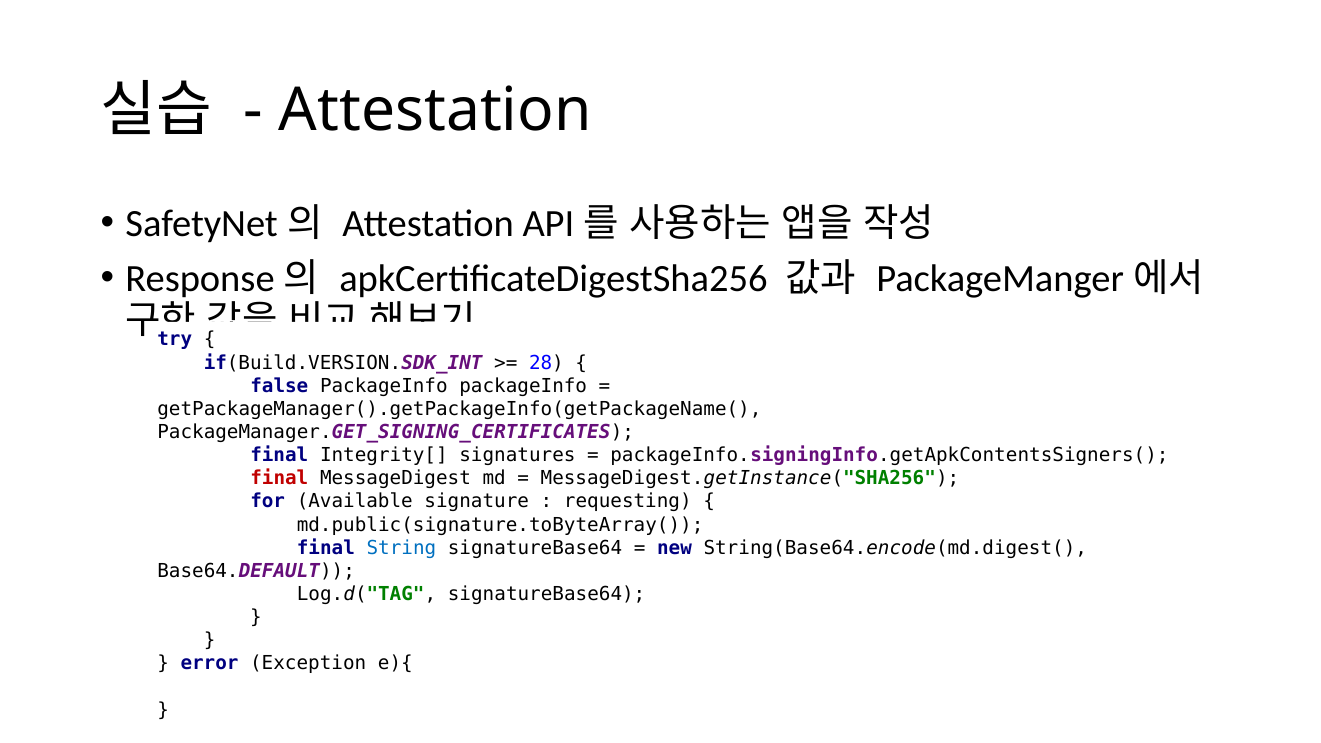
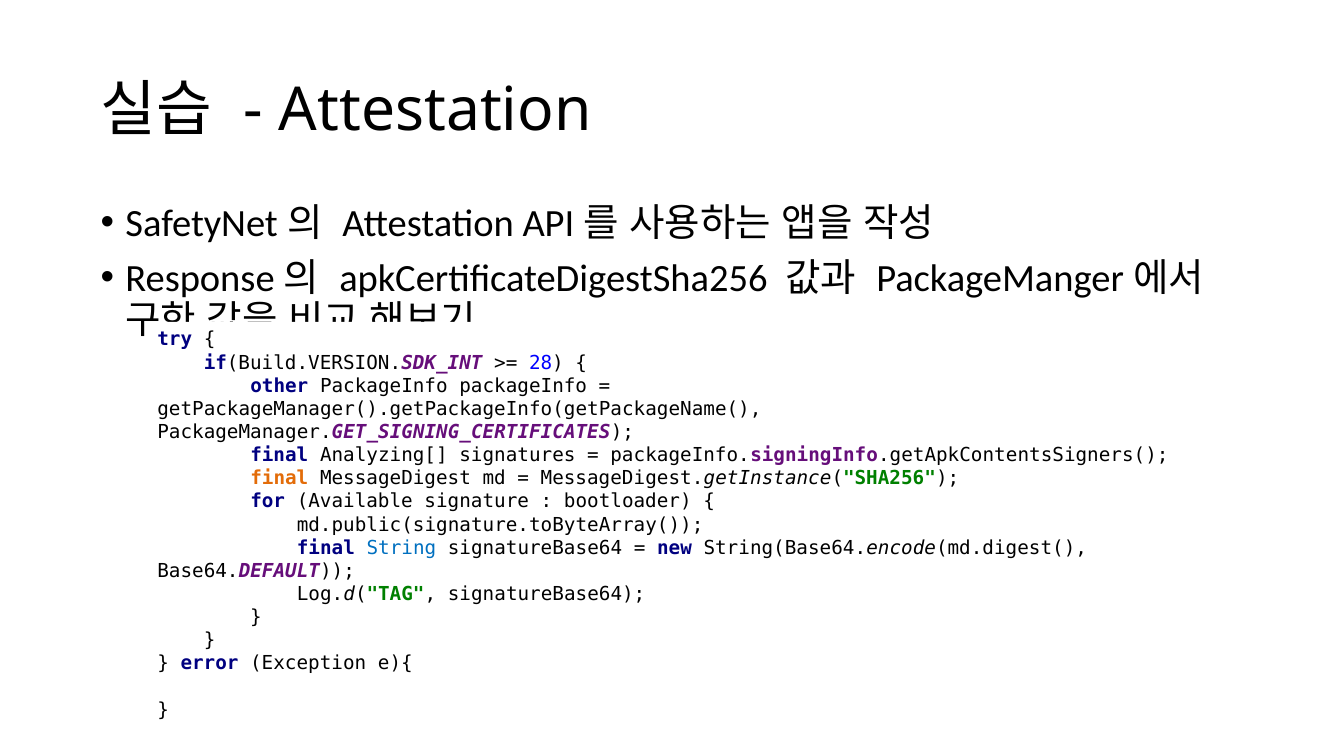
false: false -> other
Integrity[: Integrity[ -> Analyzing[
final at (279, 478) colour: red -> orange
requesting: requesting -> bootloader
